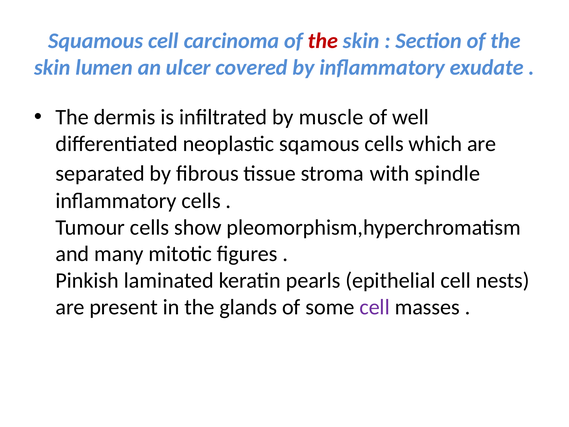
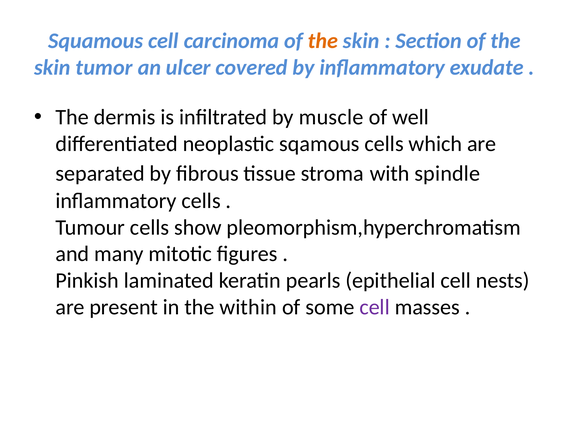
the at (323, 41) colour: red -> orange
lumen: lumen -> tumor
glands: glands -> within
